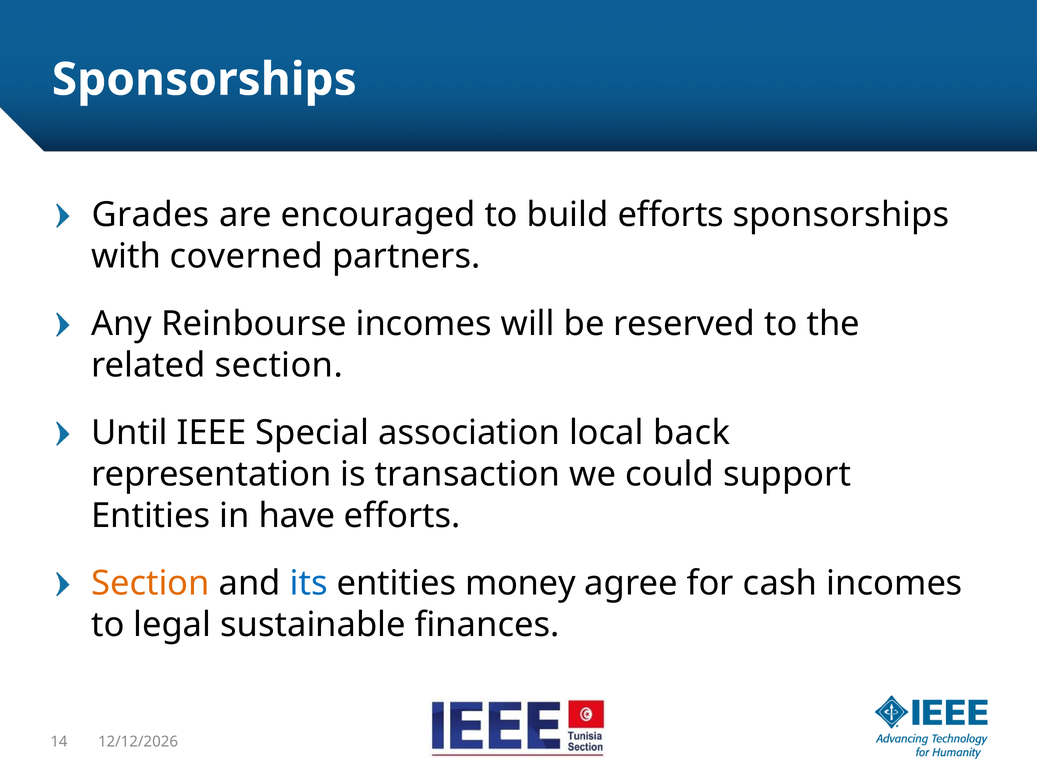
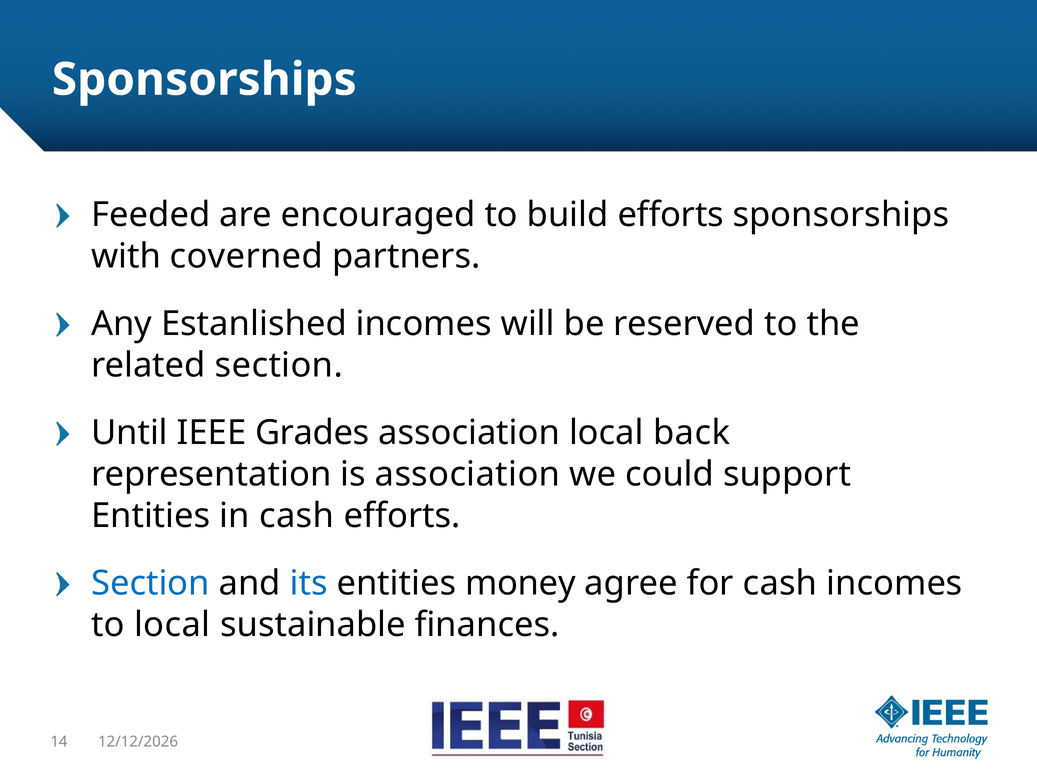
Grades: Grades -> Feeded
Reinbourse: Reinbourse -> Estanlished
Special: Special -> Grades
is transaction: transaction -> association
in have: have -> cash
Section at (150, 583) colour: orange -> blue
to legal: legal -> local
